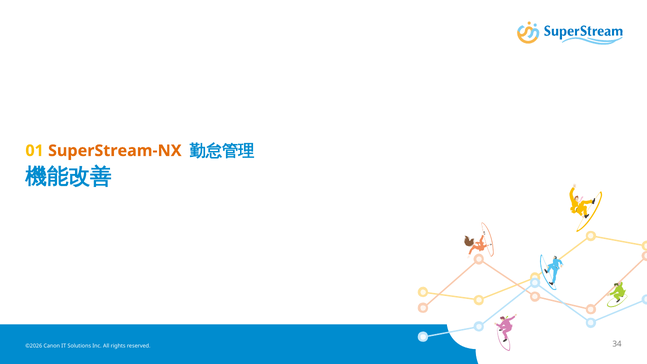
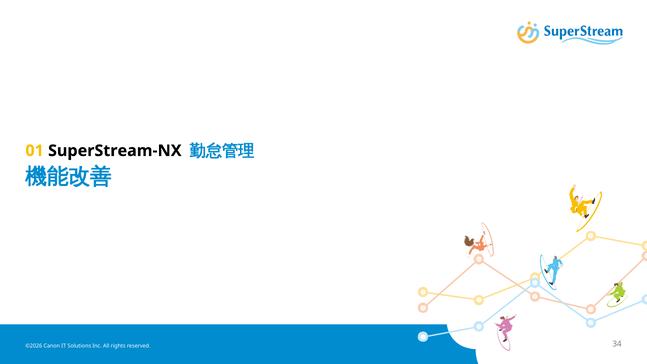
SuperStream-NX colour: orange -> black
